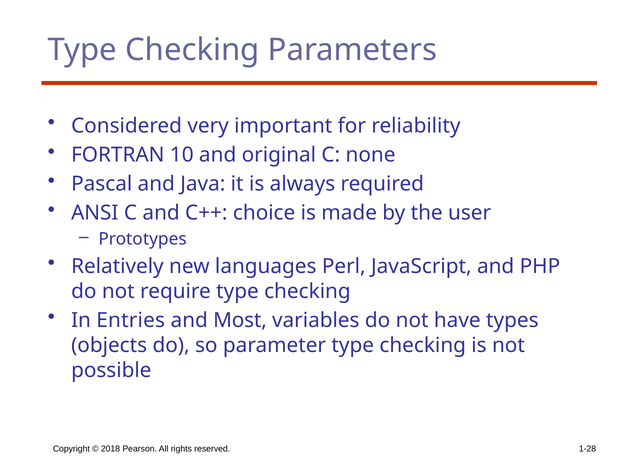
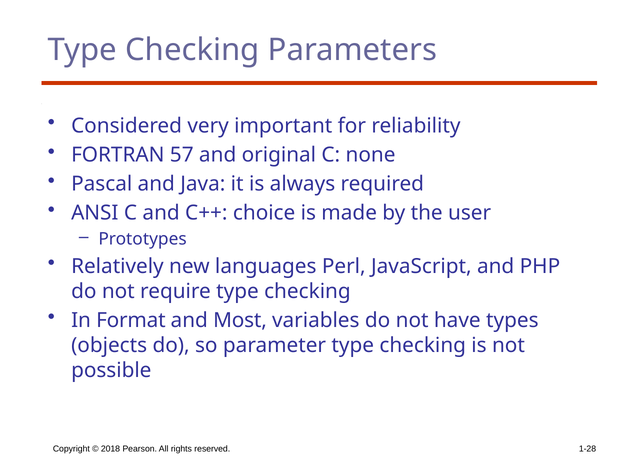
10: 10 -> 57
Entries: Entries -> Format
